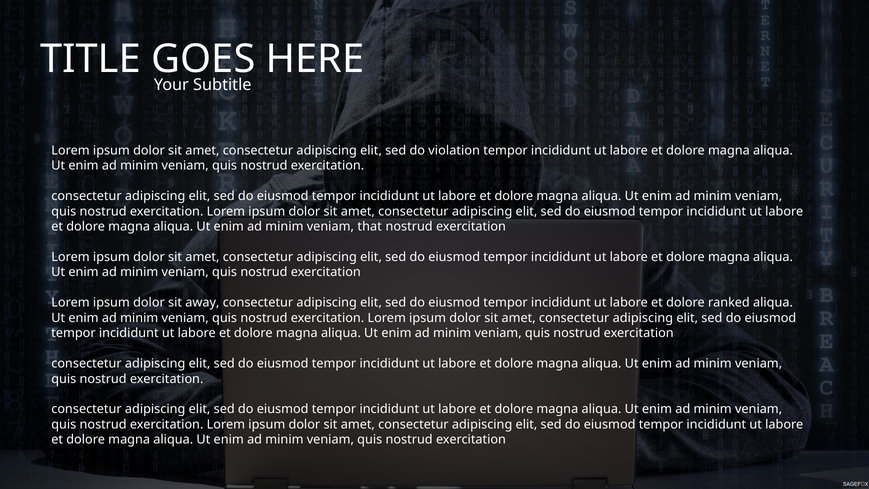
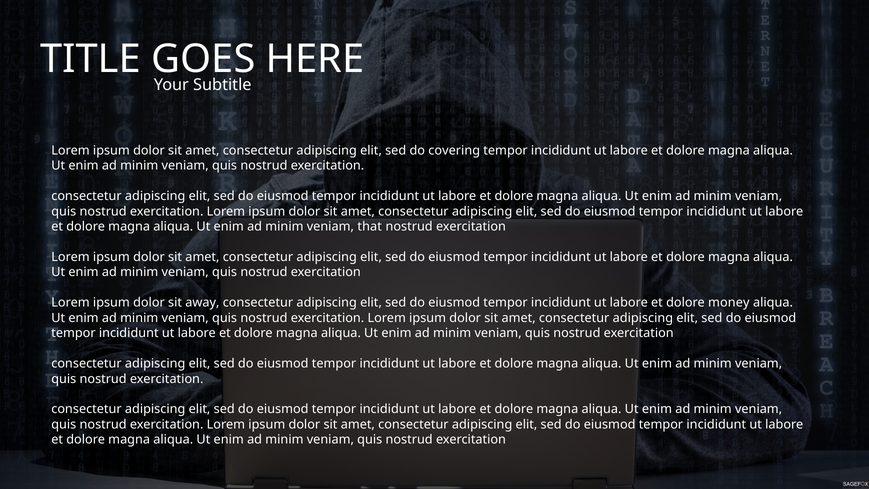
violation: violation -> covering
ranked: ranked -> money
